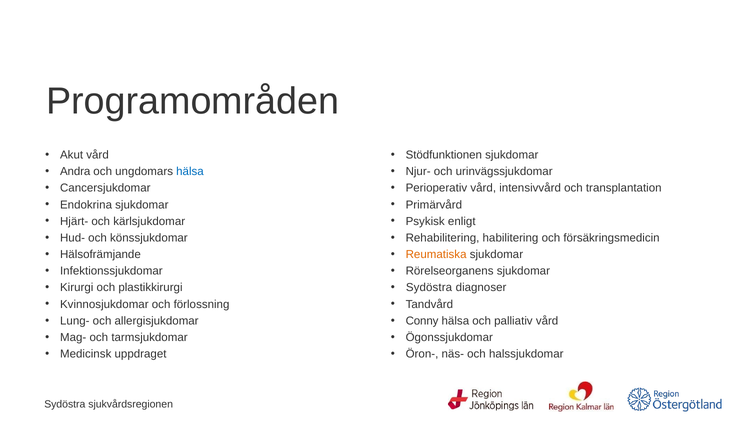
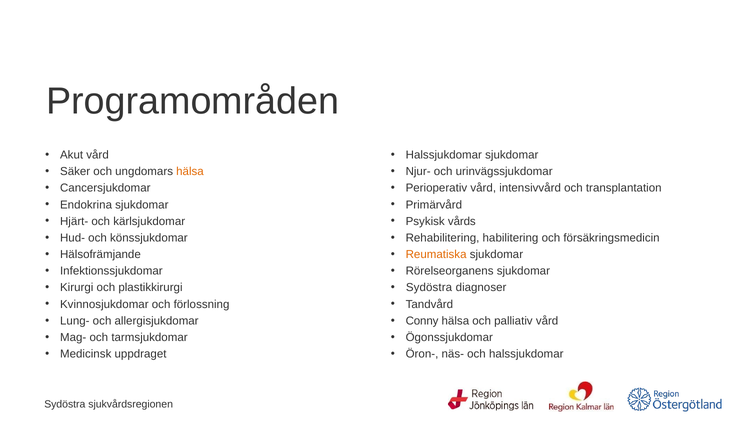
Stödfunktionen at (444, 155): Stödfunktionen -> Halssjukdomar
Andra: Andra -> Säker
hälsa at (190, 172) colour: blue -> orange
enligt: enligt -> vårds
